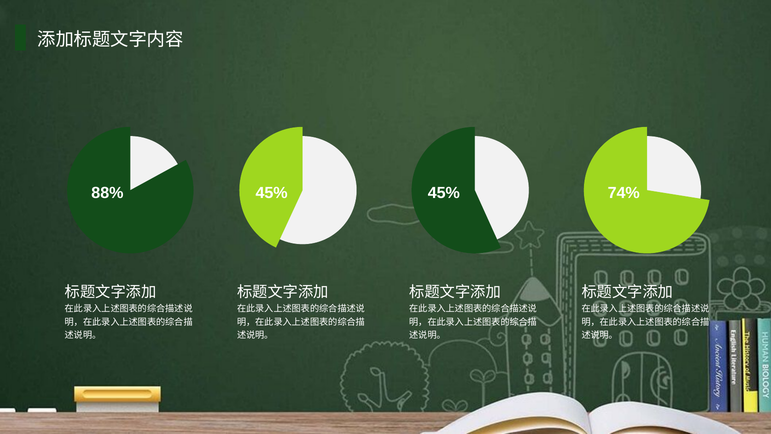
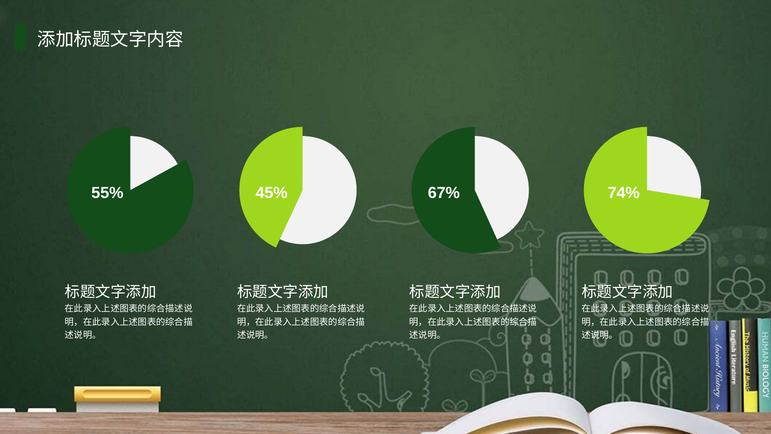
88%: 88% -> 55%
45% 45%: 45% -> 67%
